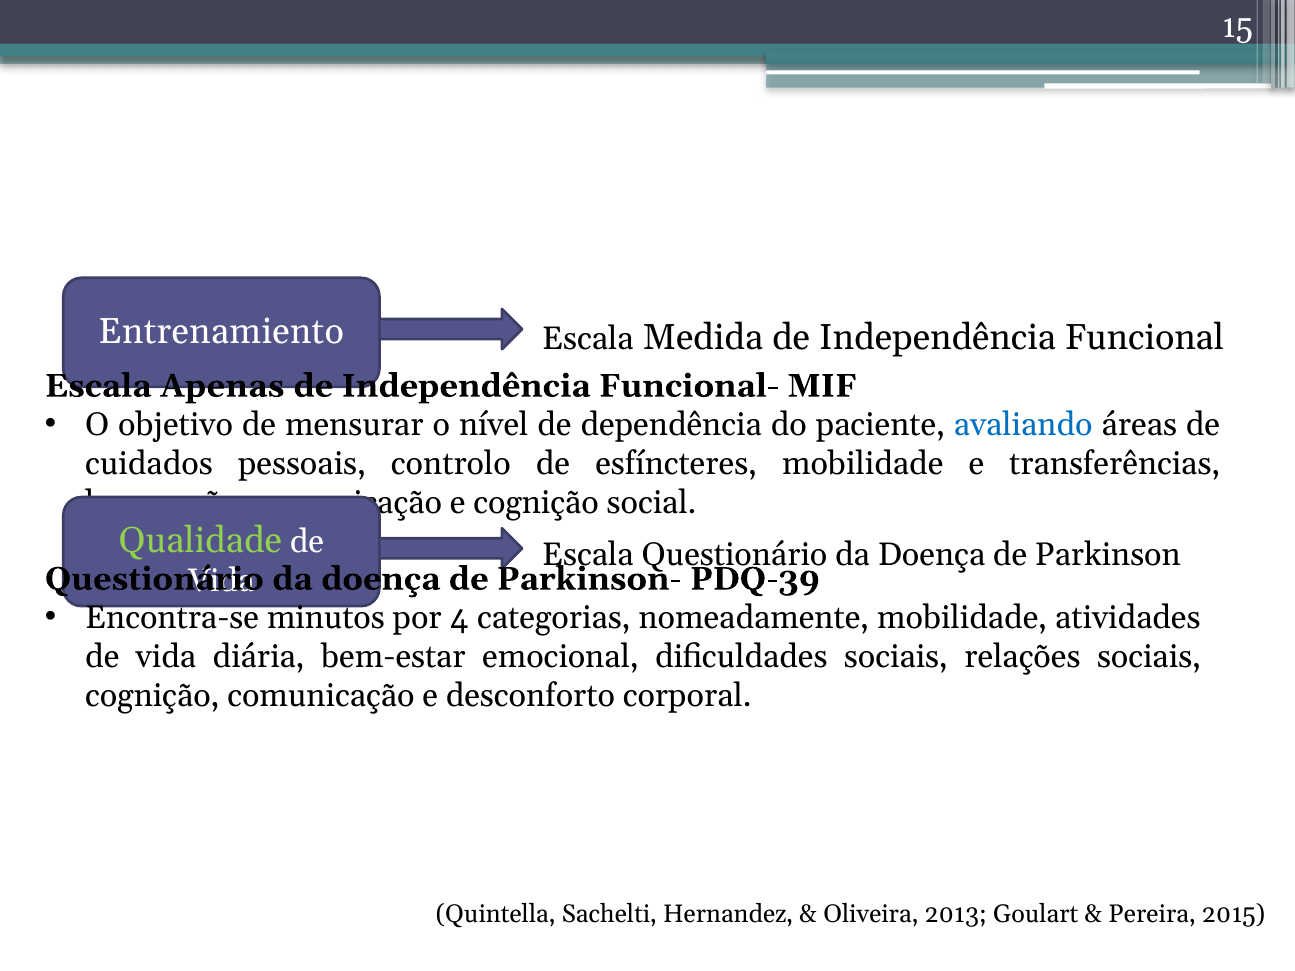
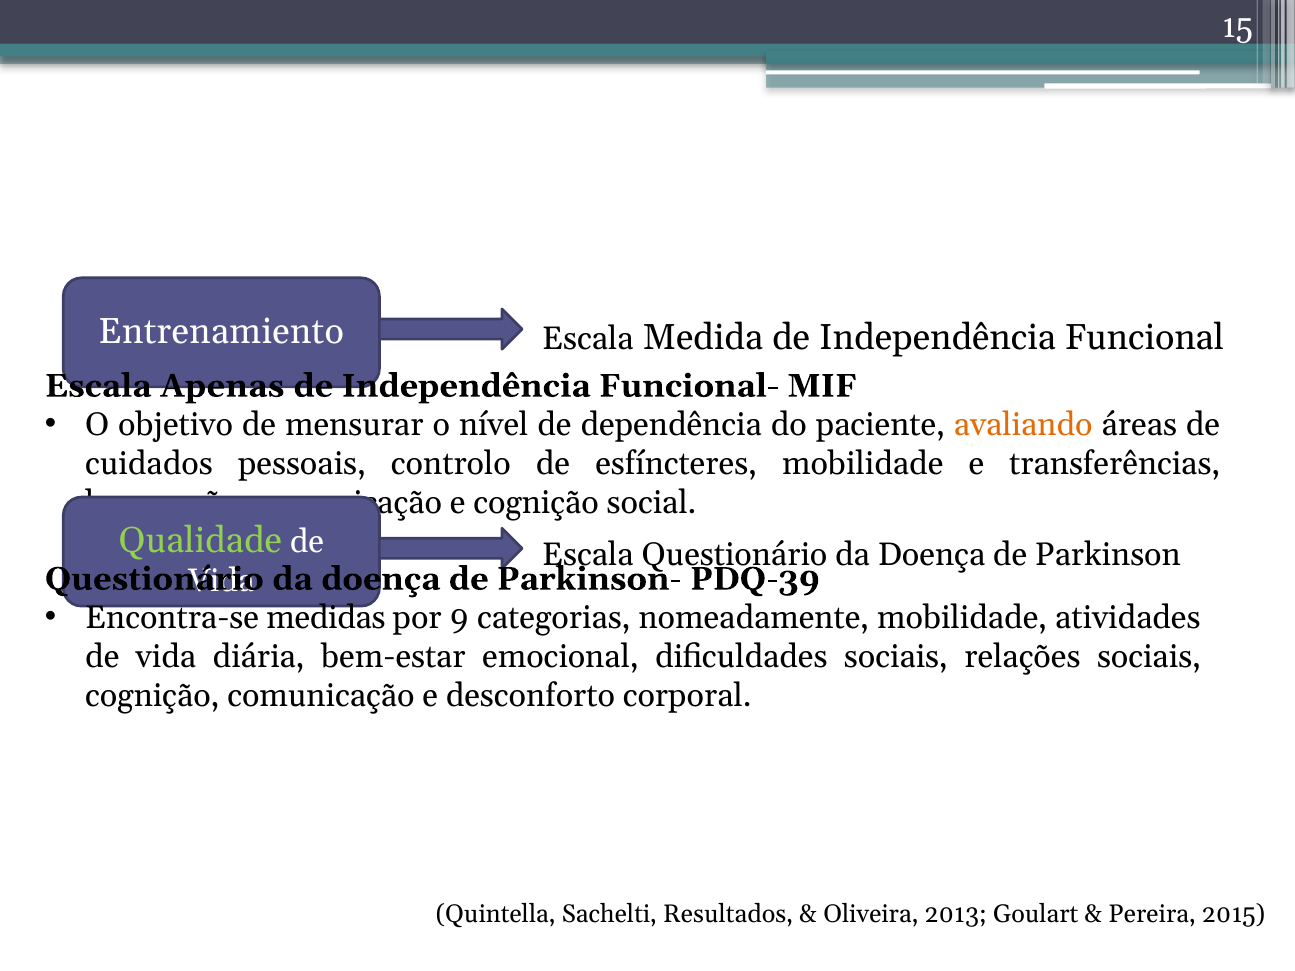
avaliando colour: blue -> orange
minutos: minutos -> medidas
4: 4 -> 9
Hernandez: Hernandez -> Resultados
